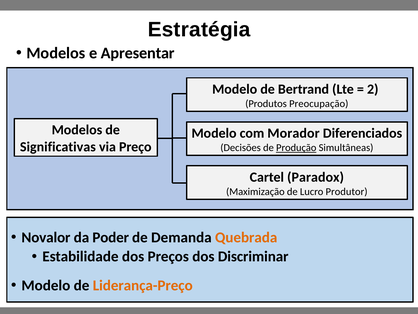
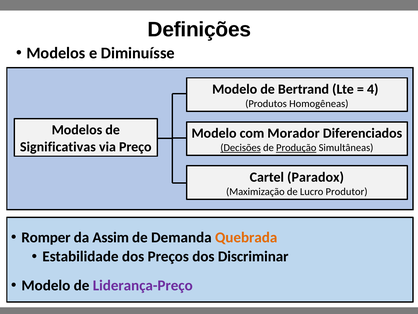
Estratégia: Estratégia -> Definições
Apresentar: Apresentar -> Diminuísse
2: 2 -> 4
Preocupação: Preocupação -> Homogêneas
Decisões underline: none -> present
Novalor: Novalor -> Romper
Poder: Poder -> Assim
Liderança-Preço colour: orange -> purple
